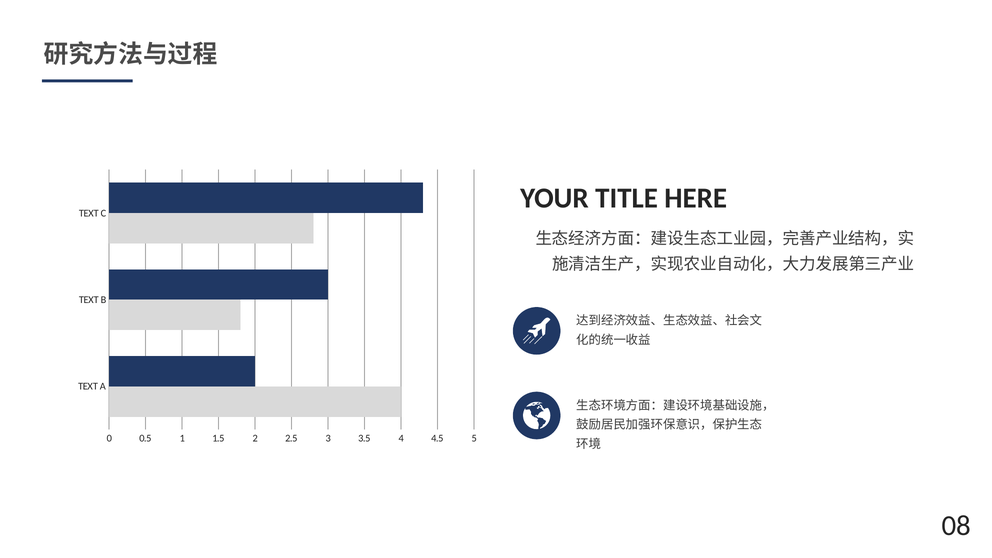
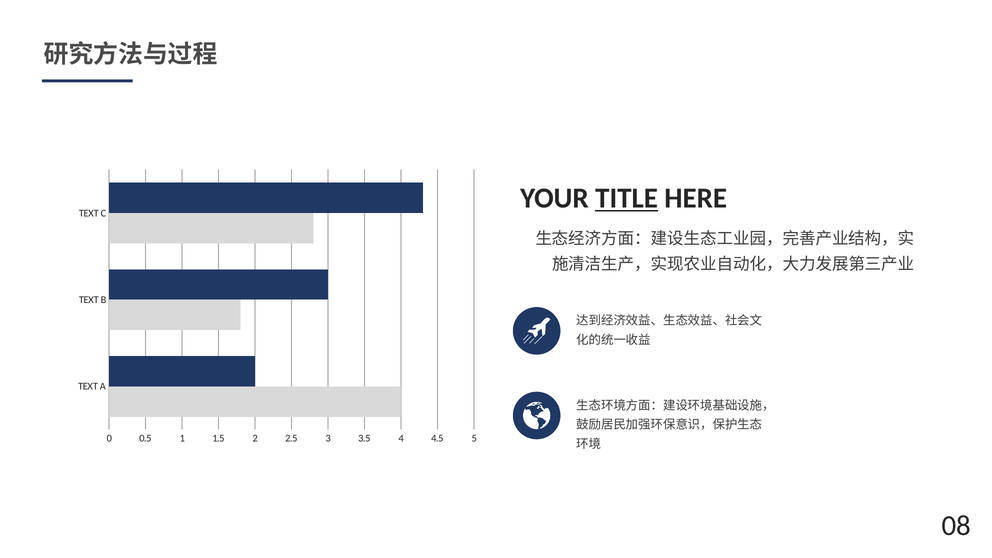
TITLE underline: none -> present
